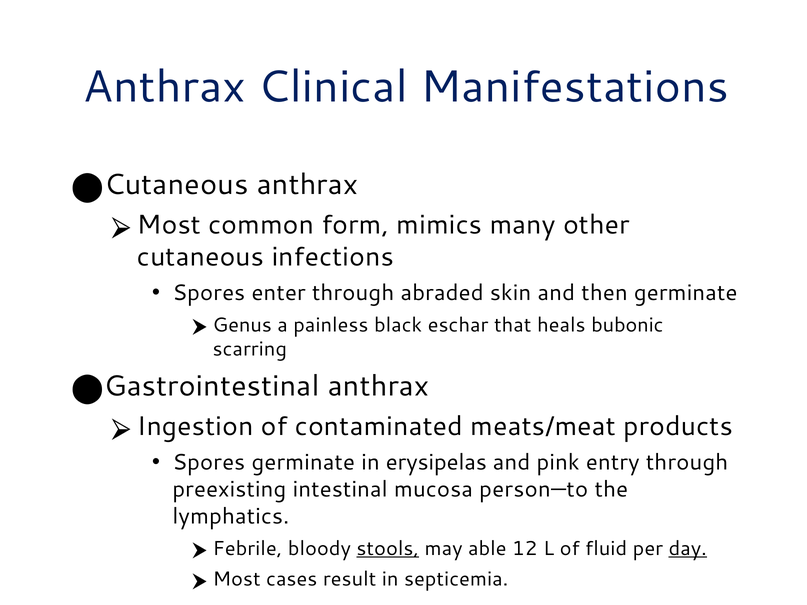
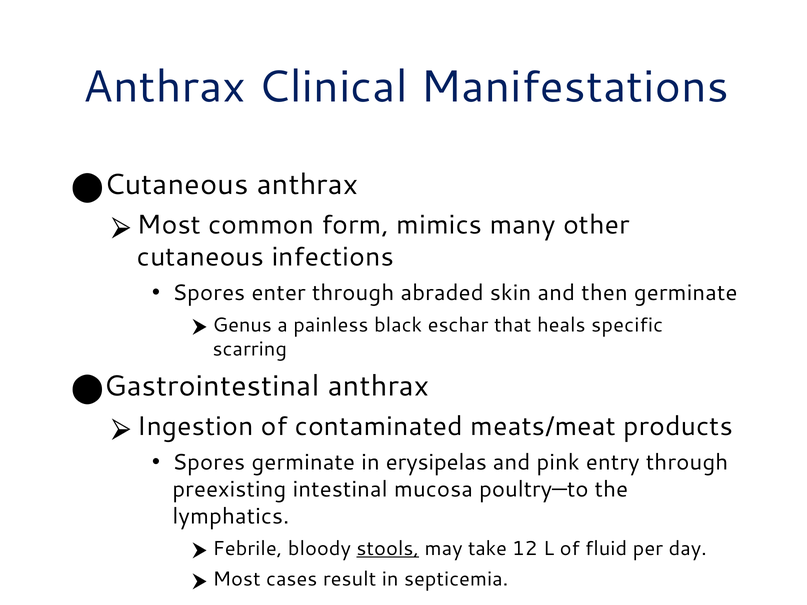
bubonic: bubonic -> specific
person—to: person—to -> poultry—to
able: able -> take
day underline: present -> none
